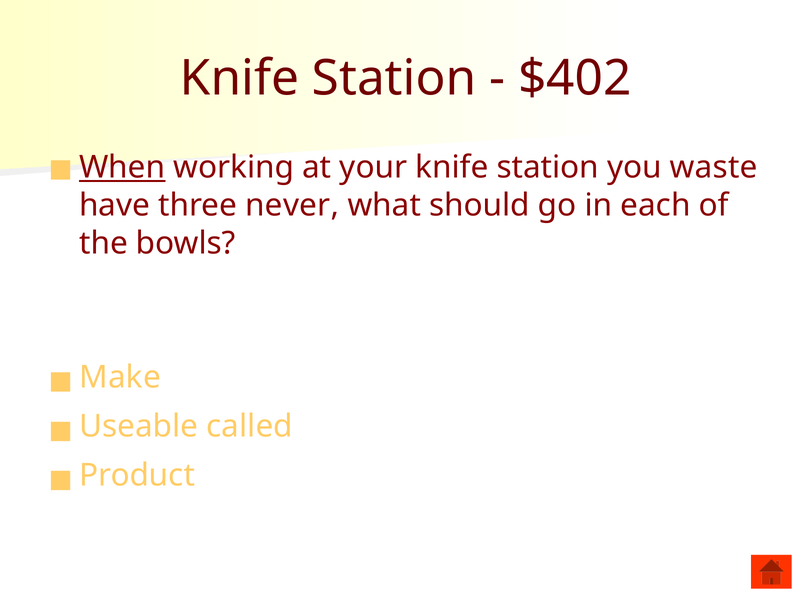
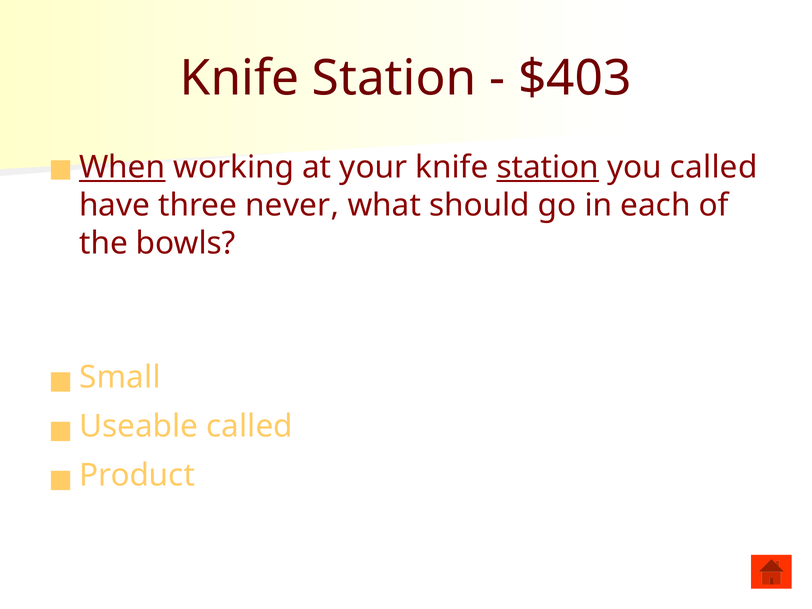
$402: $402 -> $403
station at (548, 167) underline: none -> present
you waste: waste -> called
Make: Make -> Small
